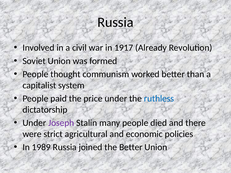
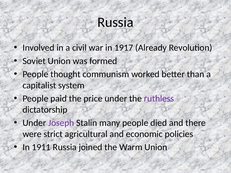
ruthless colour: blue -> purple
1989: 1989 -> 1911
the Better: Better -> Warm
